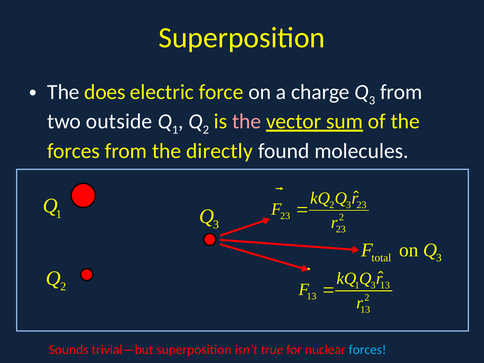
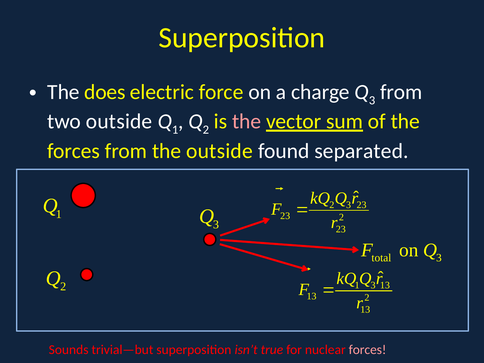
the directly: directly -> outside
molecules: molecules -> separated
forces at (368, 350) colour: light blue -> pink
